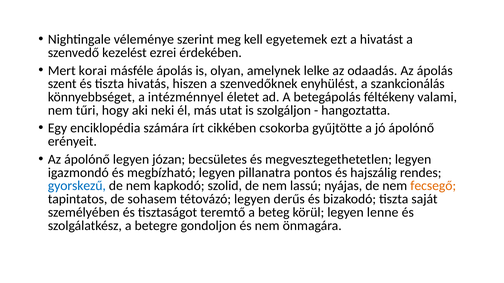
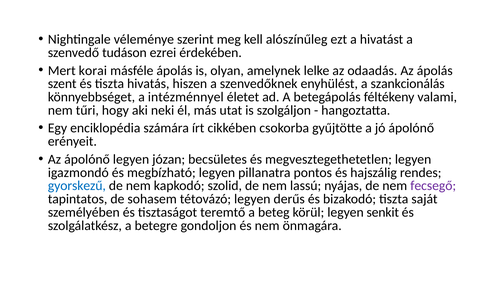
egyetemek: egyetemek -> alószínűleg
kezelést: kezelést -> tudáson
fecsegő colour: orange -> purple
lenne: lenne -> senkit
